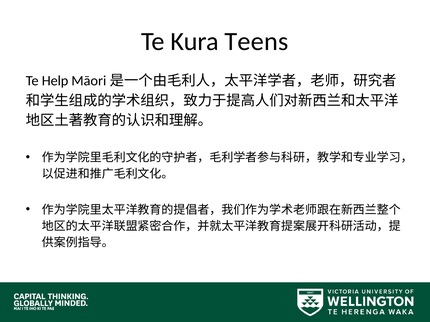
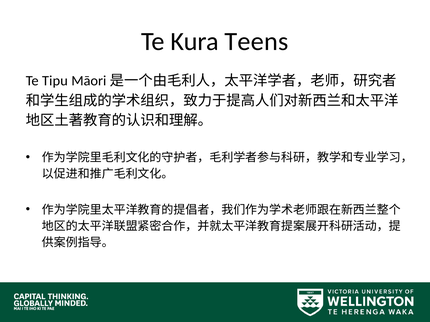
Help: Help -> Tipu
